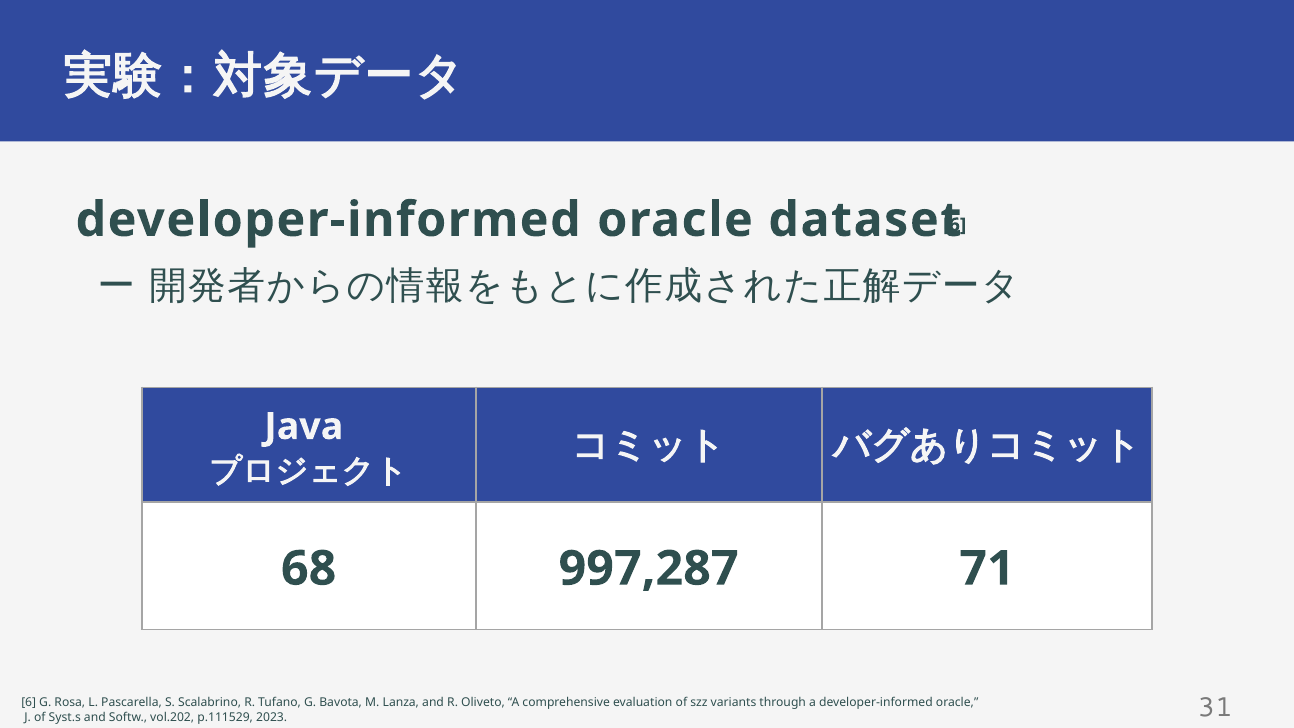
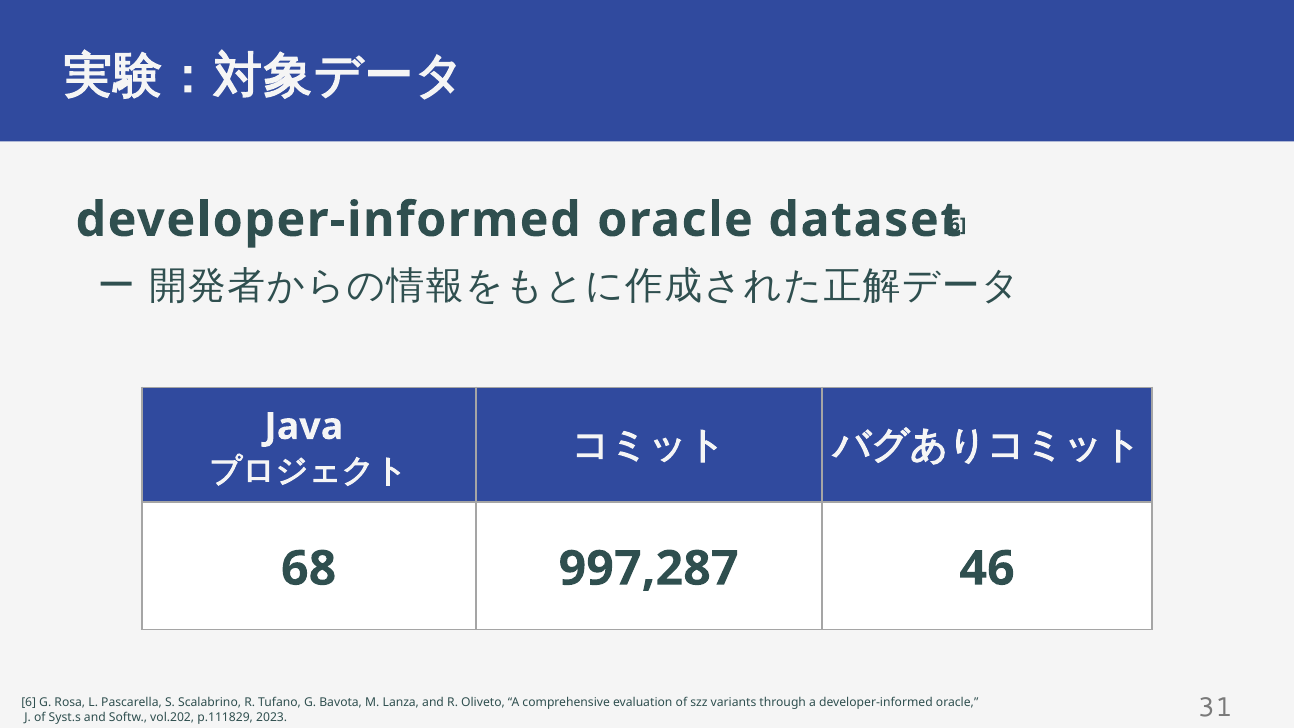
71: 71 -> 46
p.111529: p.111529 -> p.111829
